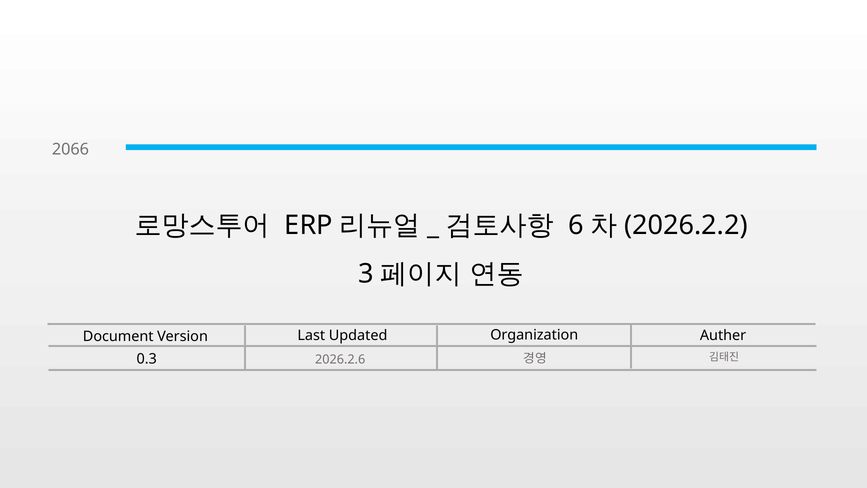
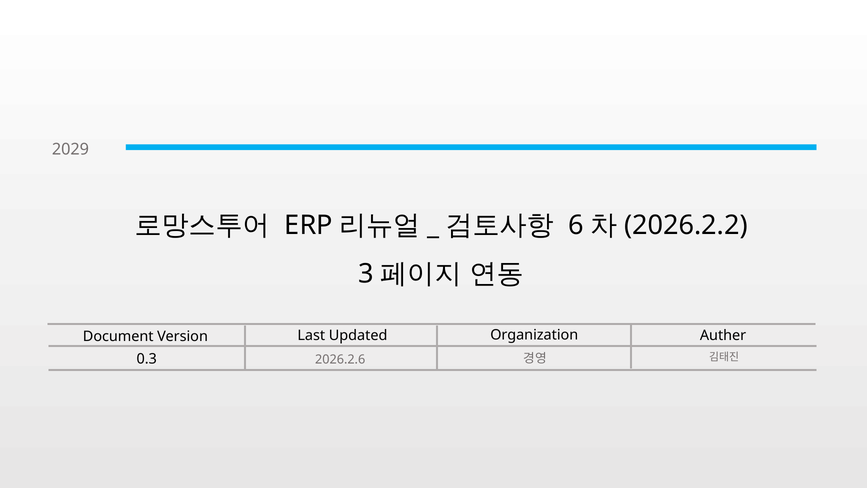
2066: 2066 -> 2029
